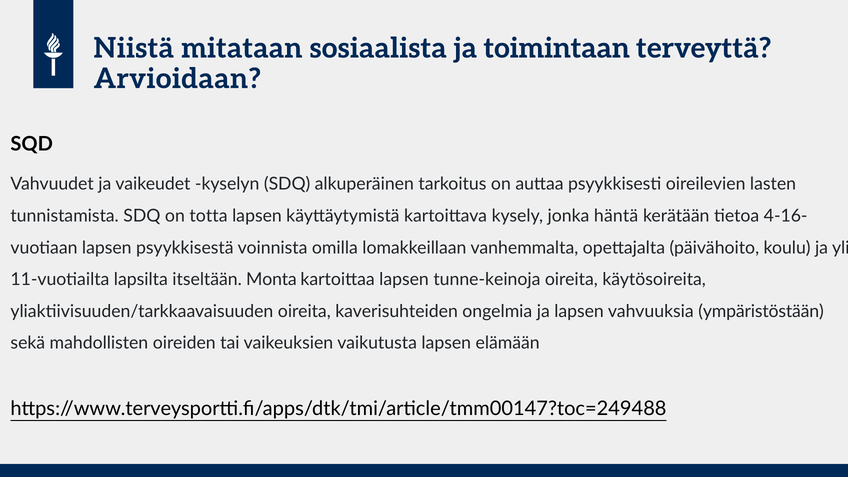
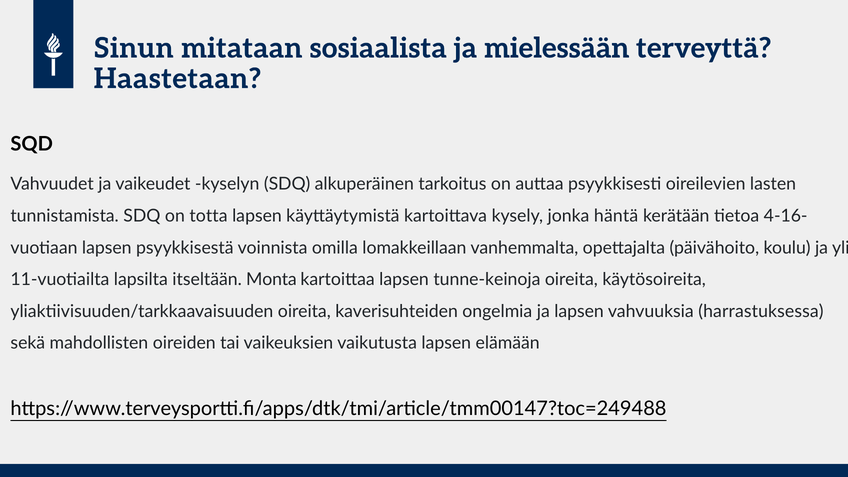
Niistä: Niistä -> Sinun
toimintaan: toimintaan -> mielessään
Arvioidaan: Arvioidaan -> Haastetaan
ympäristöstään: ympäristöstään -> harrastuksessa
